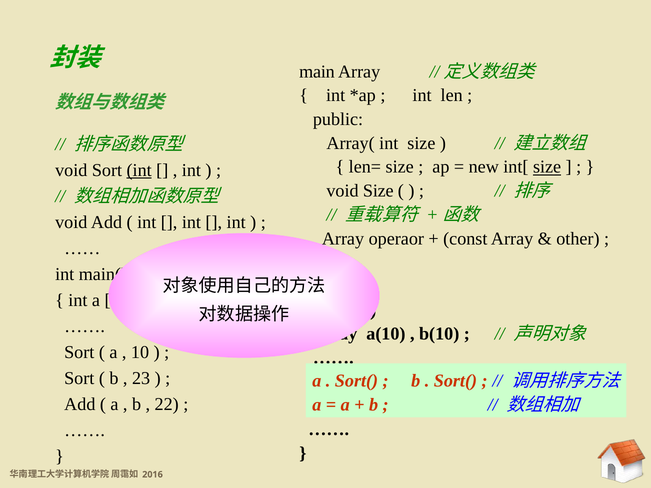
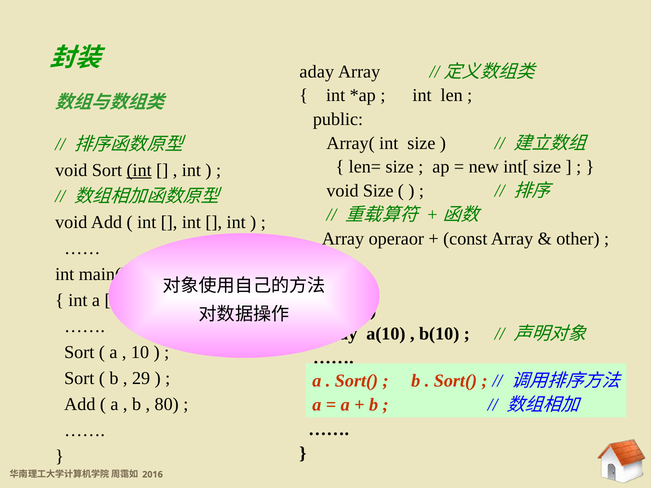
main: main -> aday
size at (547, 167) underline: present -> none
23: 23 -> 29
22: 22 -> 80
